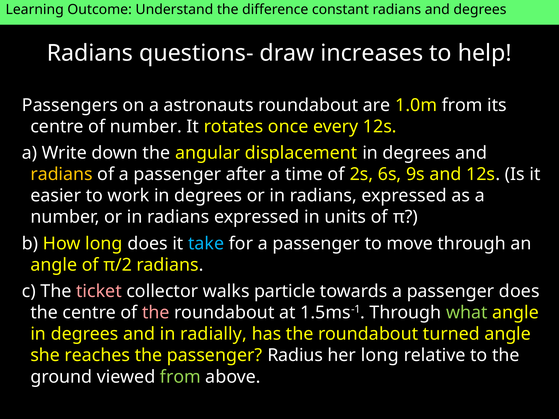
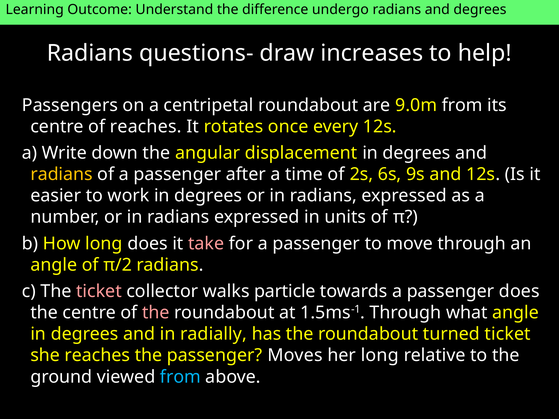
constant: constant -> undergo
astronauts: astronauts -> centripetal
1.0m: 1.0m -> 9.0m
of number: number -> reaches
take colour: light blue -> pink
what colour: light green -> white
turned angle: angle -> ticket
Radius: Radius -> Moves
from at (180, 377) colour: light green -> light blue
